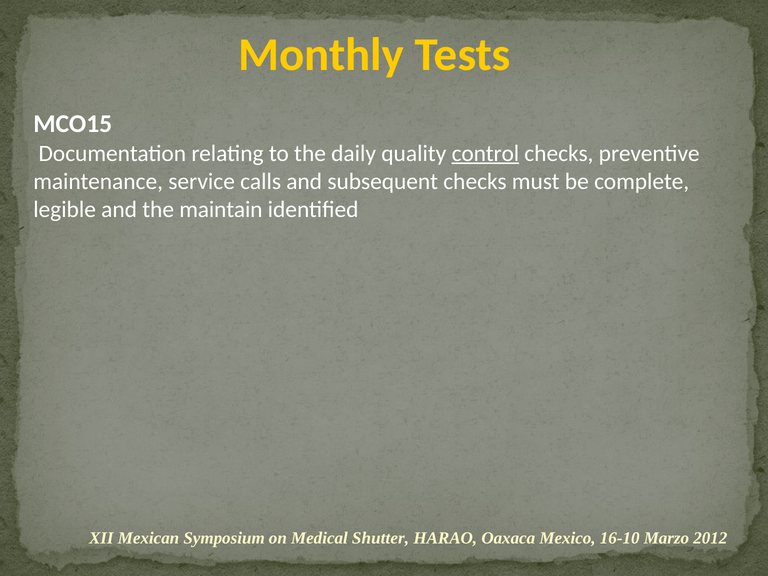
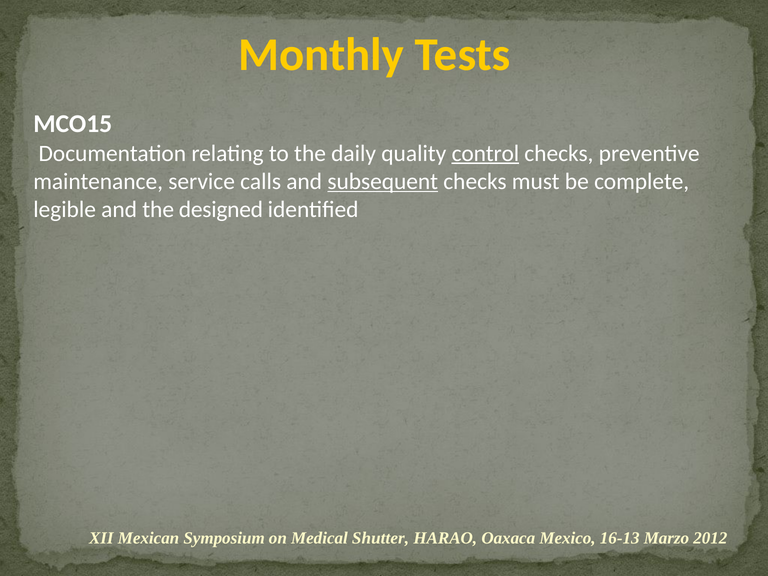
subsequent underline: none -> present
maintain: maintain -> designed
16-10: 16-10 -> 16-13
